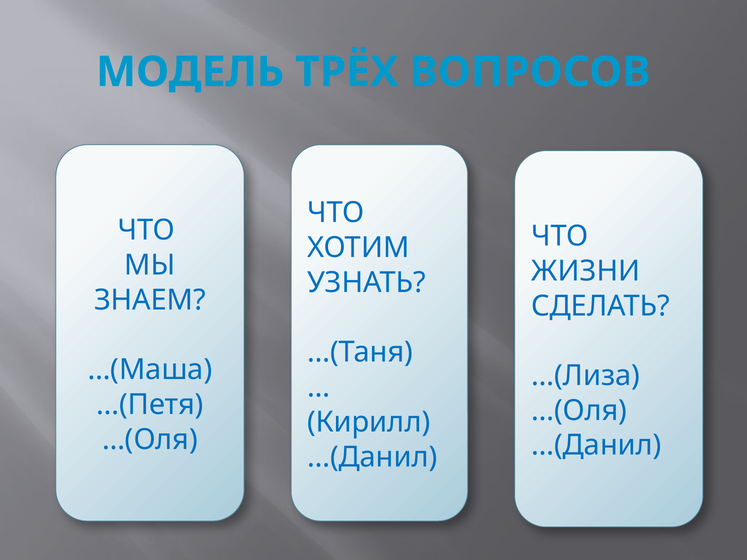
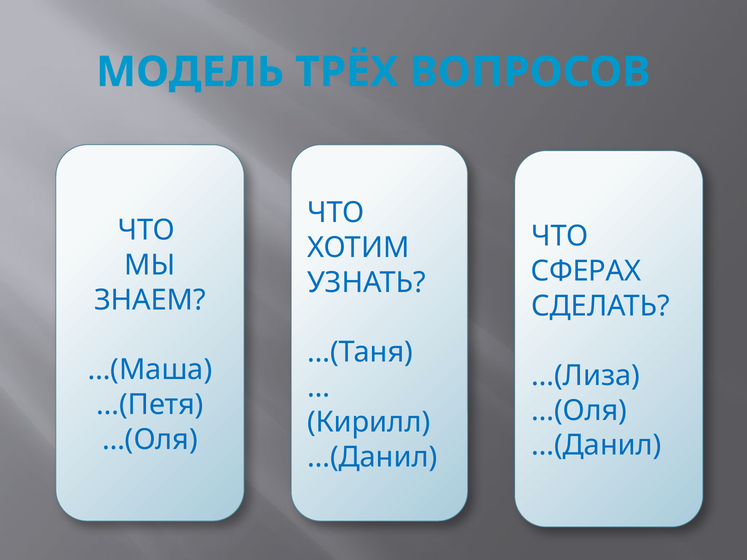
ЖИЗНИ: ЖИЗНИ -> СФЕРАХ
